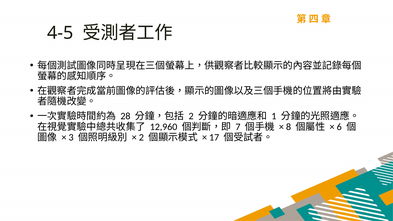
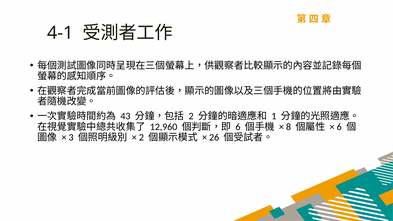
4-5: 4-5 -> 4-1
28: 28 -> 43
7 at (238, 127): 7 -> 6
17: 17 -> 26
